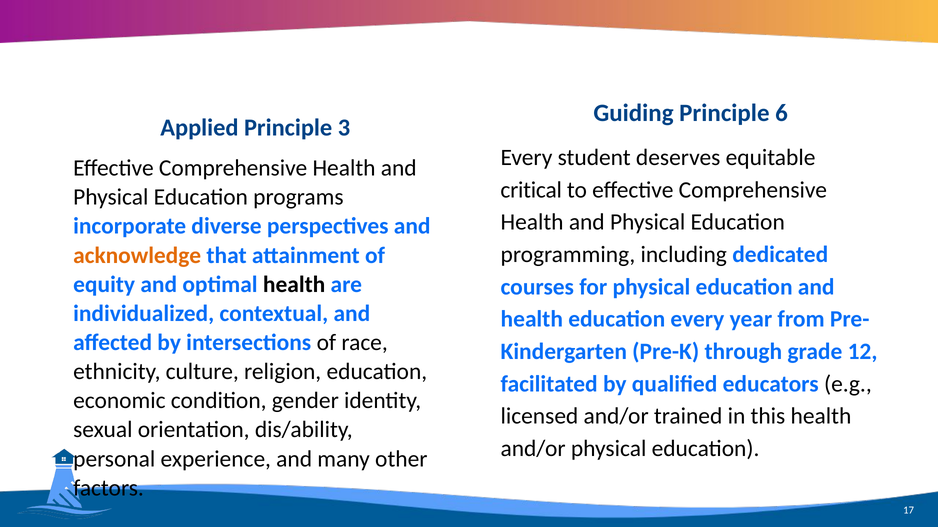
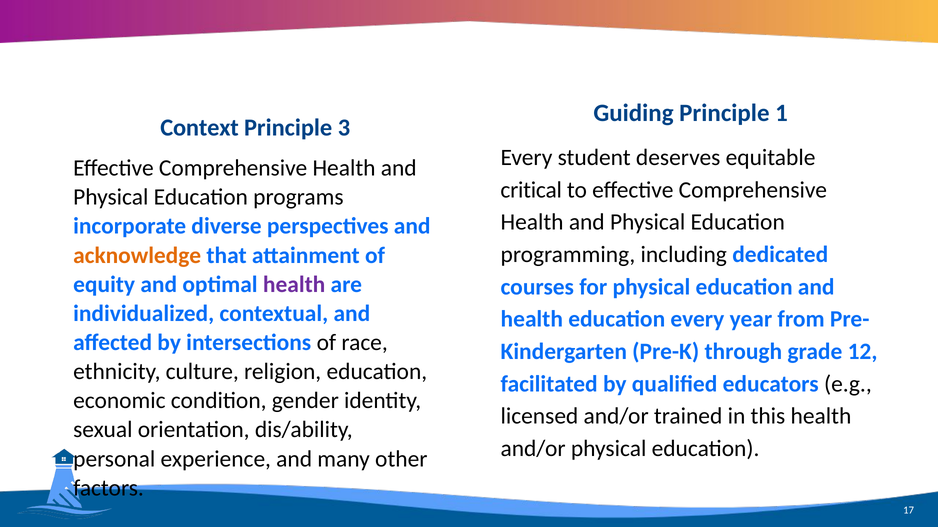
6: 6 -> 1
Applied: Applied -> Context
health at (294, 285) colour: black -> purple
